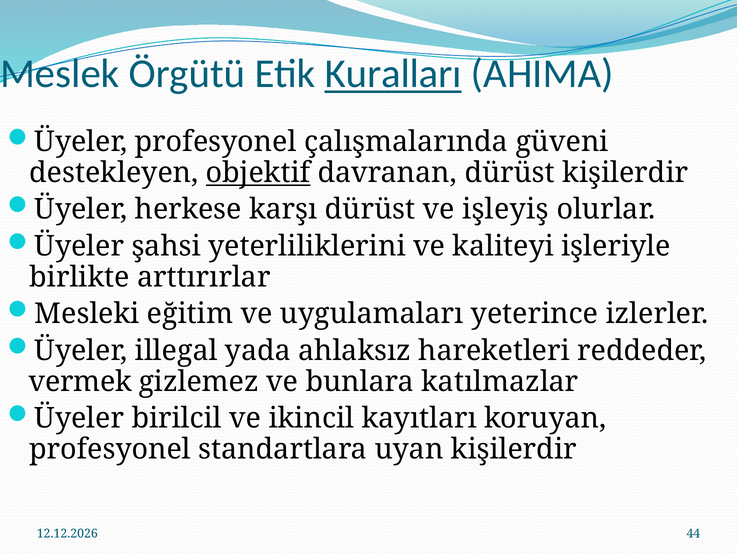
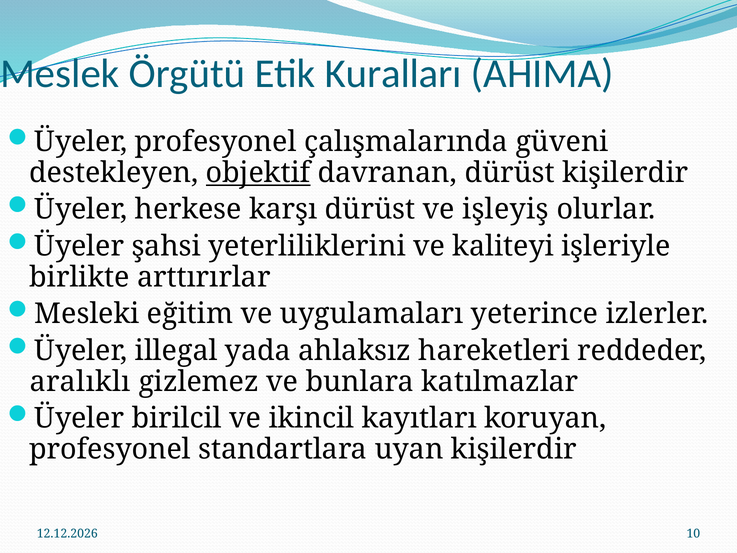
Kuralları underline: present -> none
vermek: vermek -> aralıklı
44: 44 -> 10
